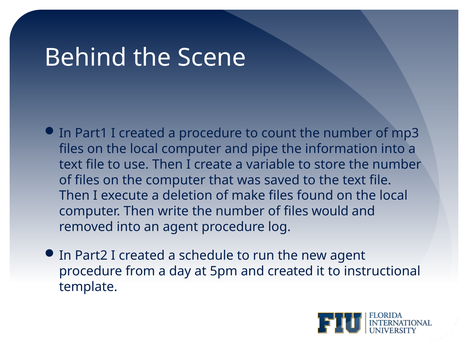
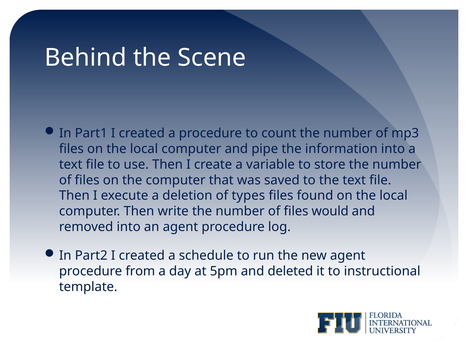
make: make -> types
and created: created -> deleted
